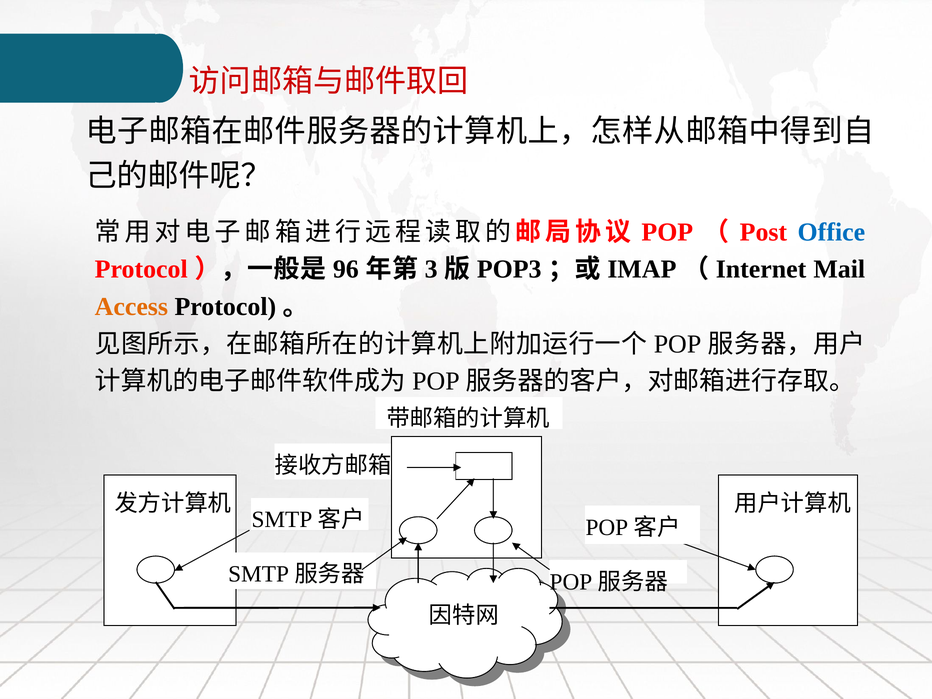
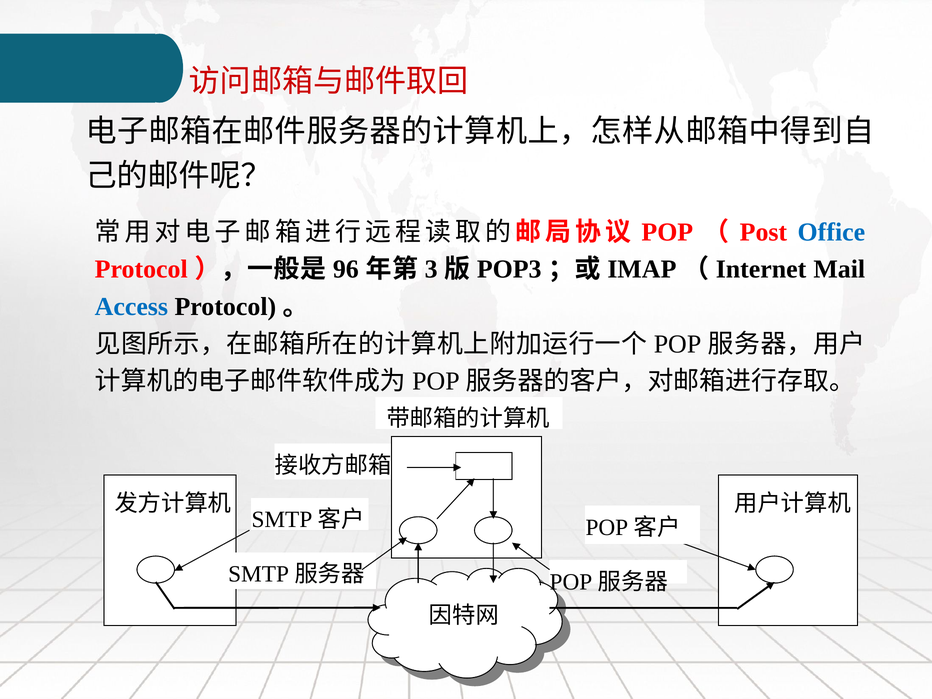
Access colour: orange -> blue
